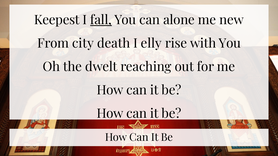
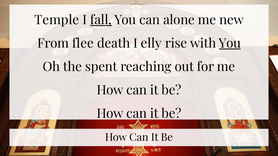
Keepest: Keepest -> Temple
city: city -> flee
You at (230, 44) underline: none -> present
dwelt: dwelt -> spent
